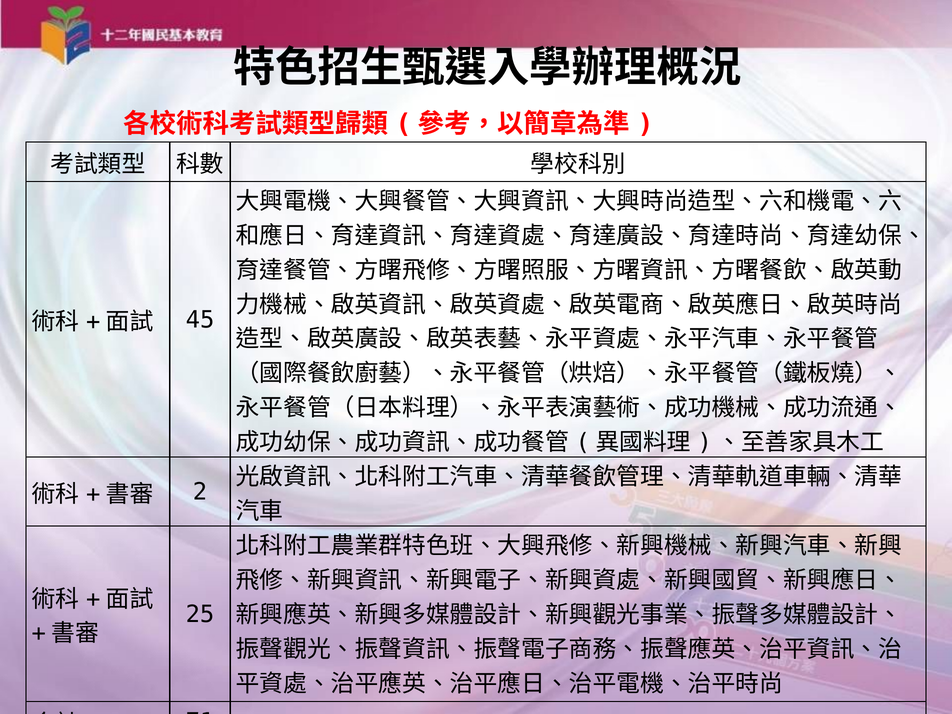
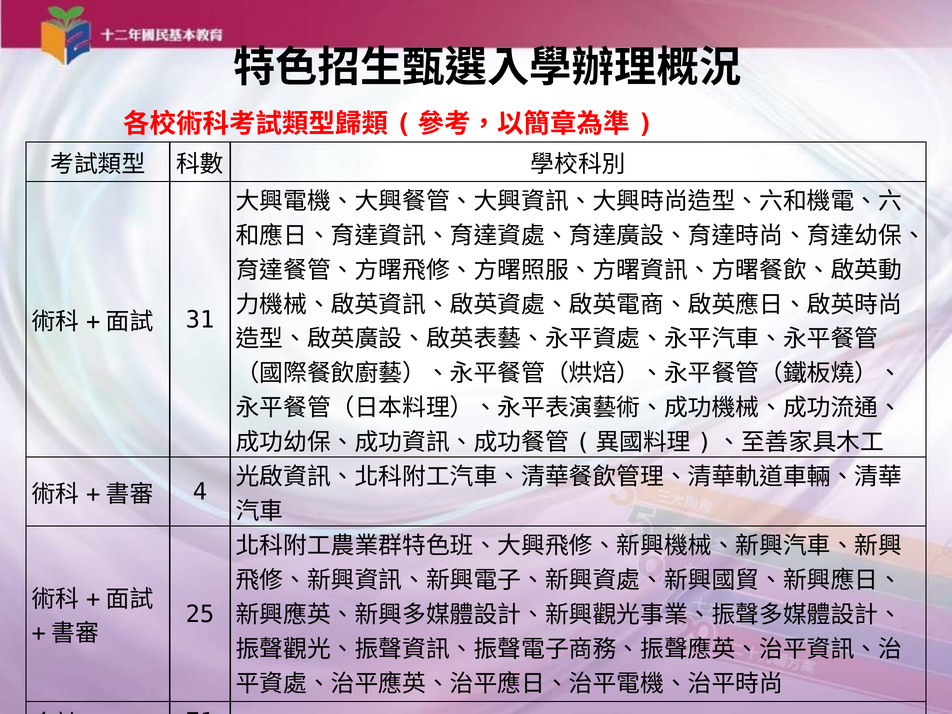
45: 45 -> 31
2: 2 -> 4
